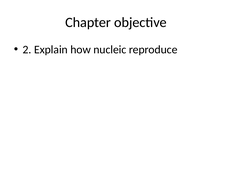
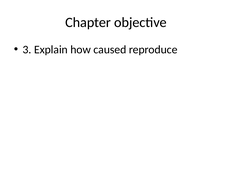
2: 2 -> 3
nucleic: nucleic -> caused
